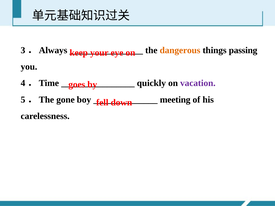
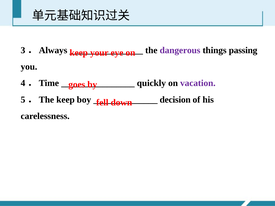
dangerous colour: orange -> purple
5．The gone: gone -> keep
meeting: meeting -> decision
